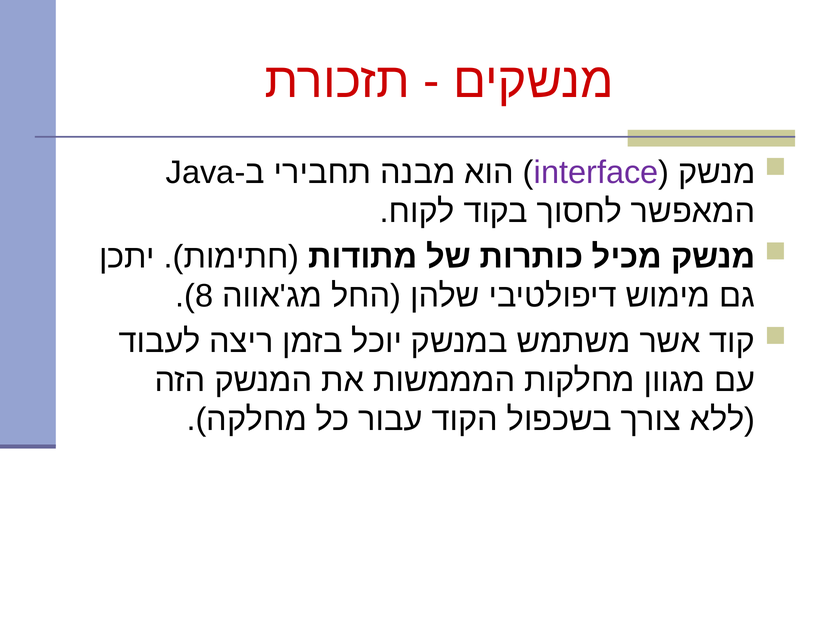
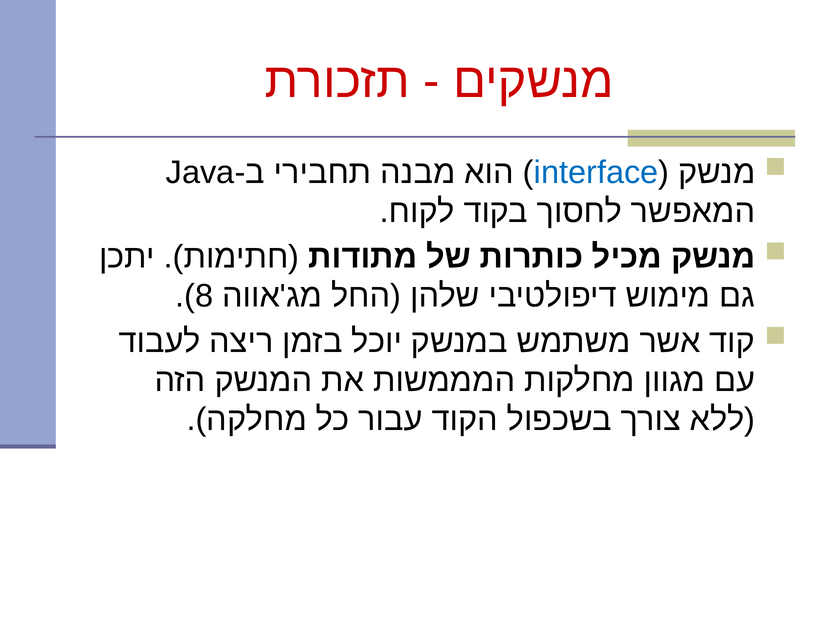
interface colour: purple -> blue
